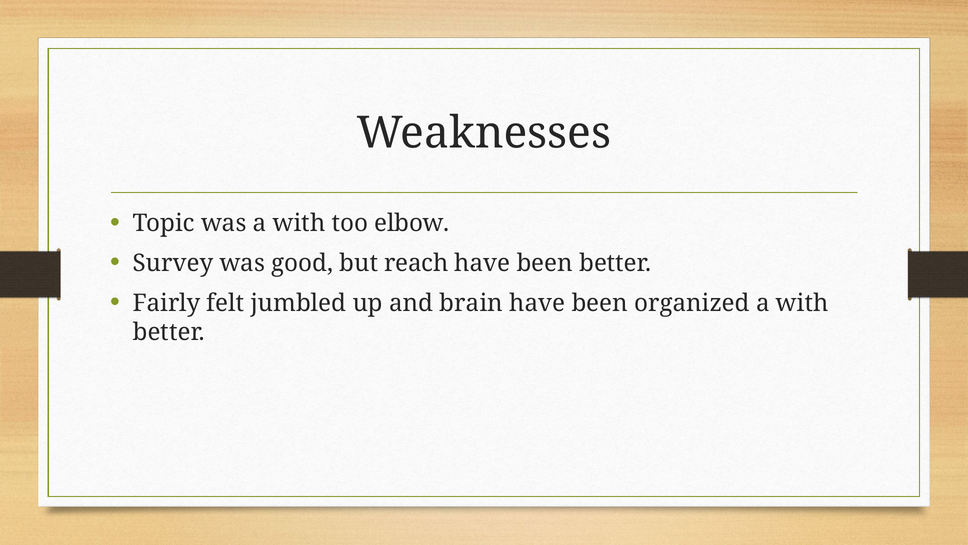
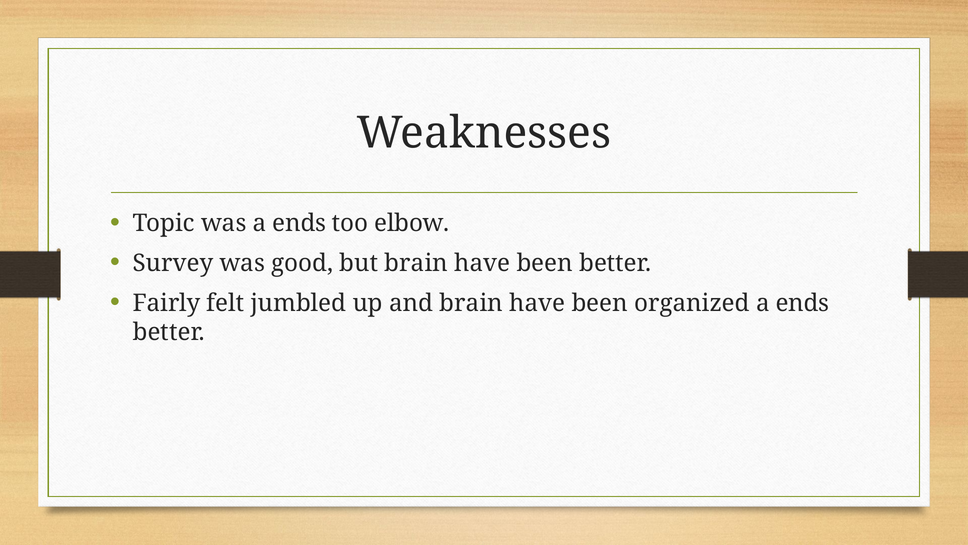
was a with: with -> ends
but reach: reach -> brain
organized a with: with -> ends
